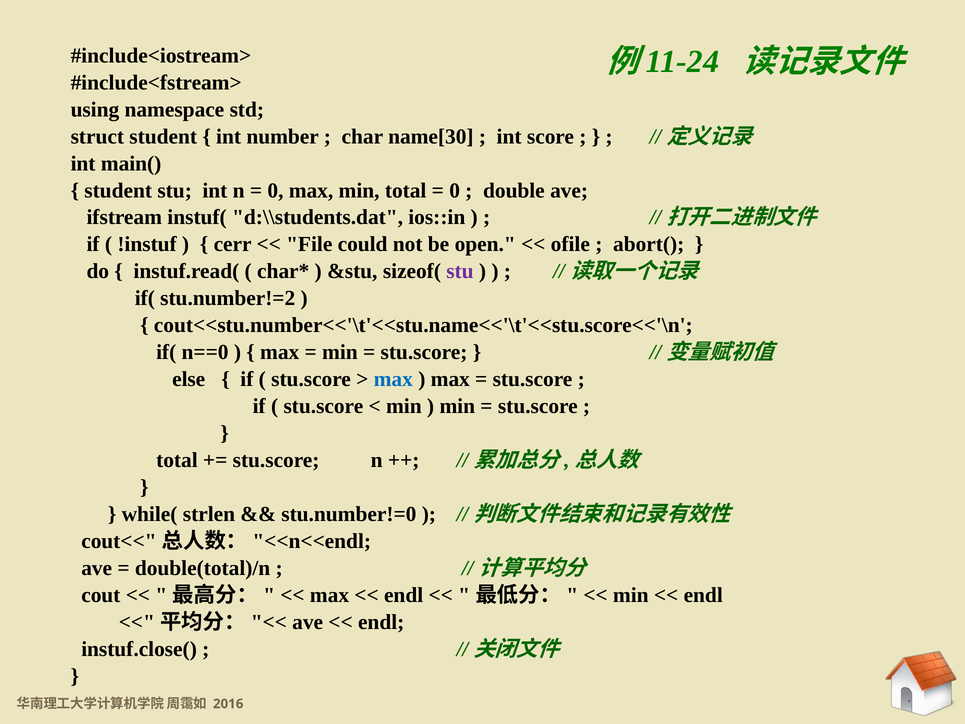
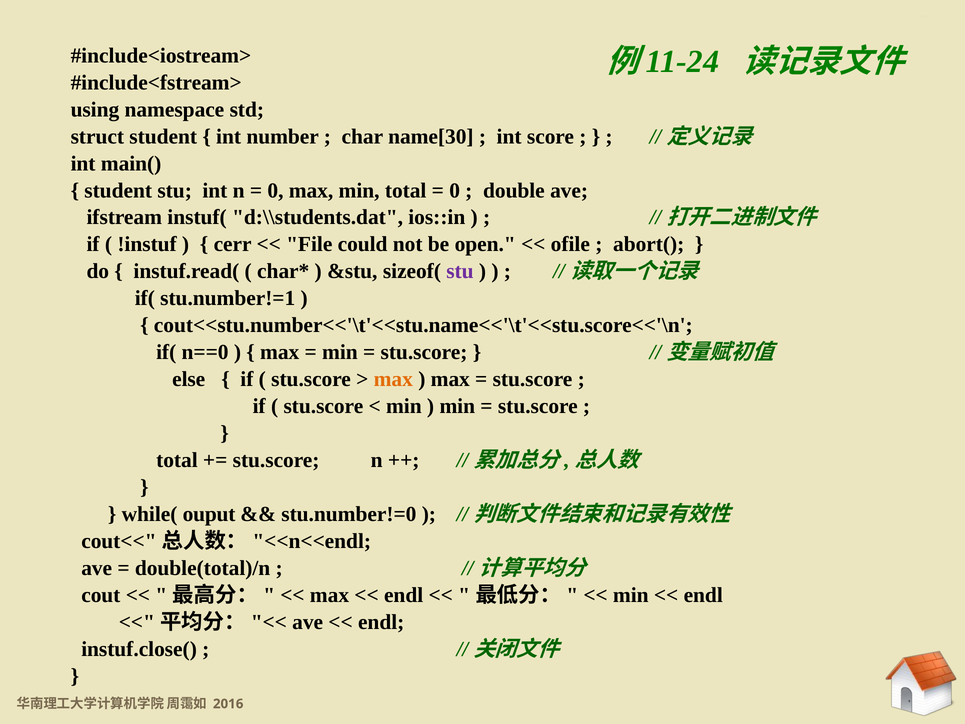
stu.number!=2: stu.number!=2 -> stu.number!=1
max at (393, 379) colour: blue -> orange
strlen: strlen -> ouput
